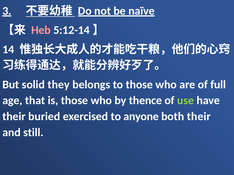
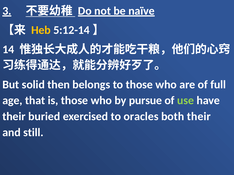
Heb colour: pink -> yellow
they: they -> then
thence: thence -> pursue
anyone: anyone -> oracles
